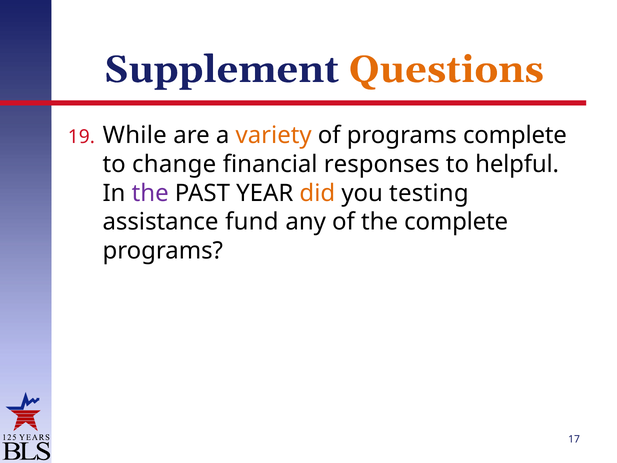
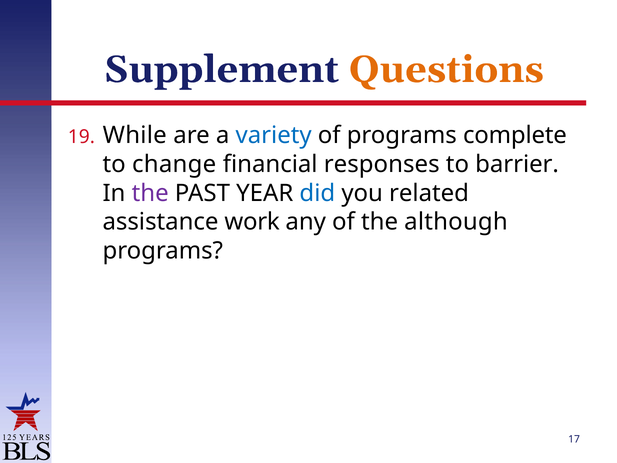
variety colour: orange -> blue
helpful: helpful -> barrier
did colour: orange -> blue
testing: testing -> related
fund: fund -> work
the complete: complete -> although
